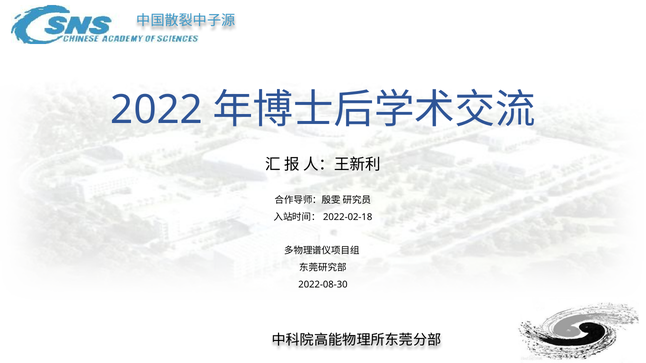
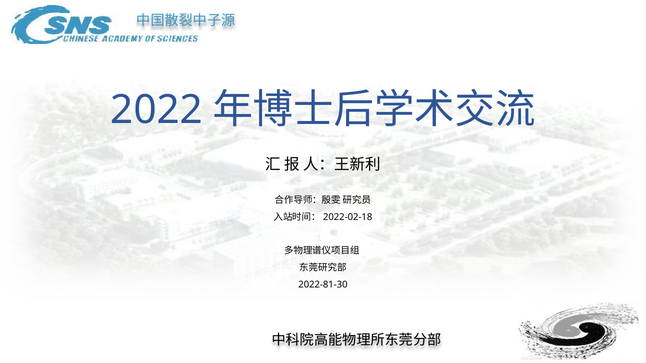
2022-08-30: 2022-08-30 -> 2022-81-30
